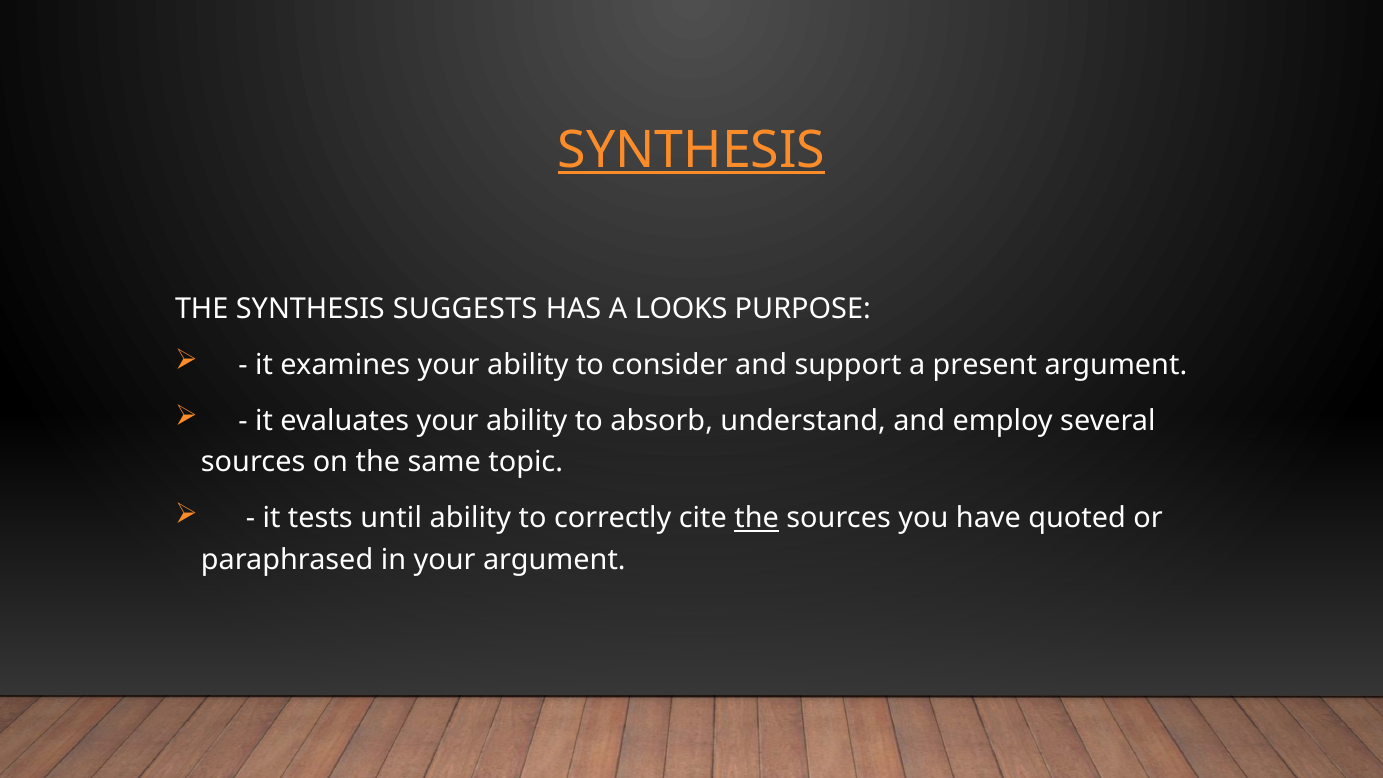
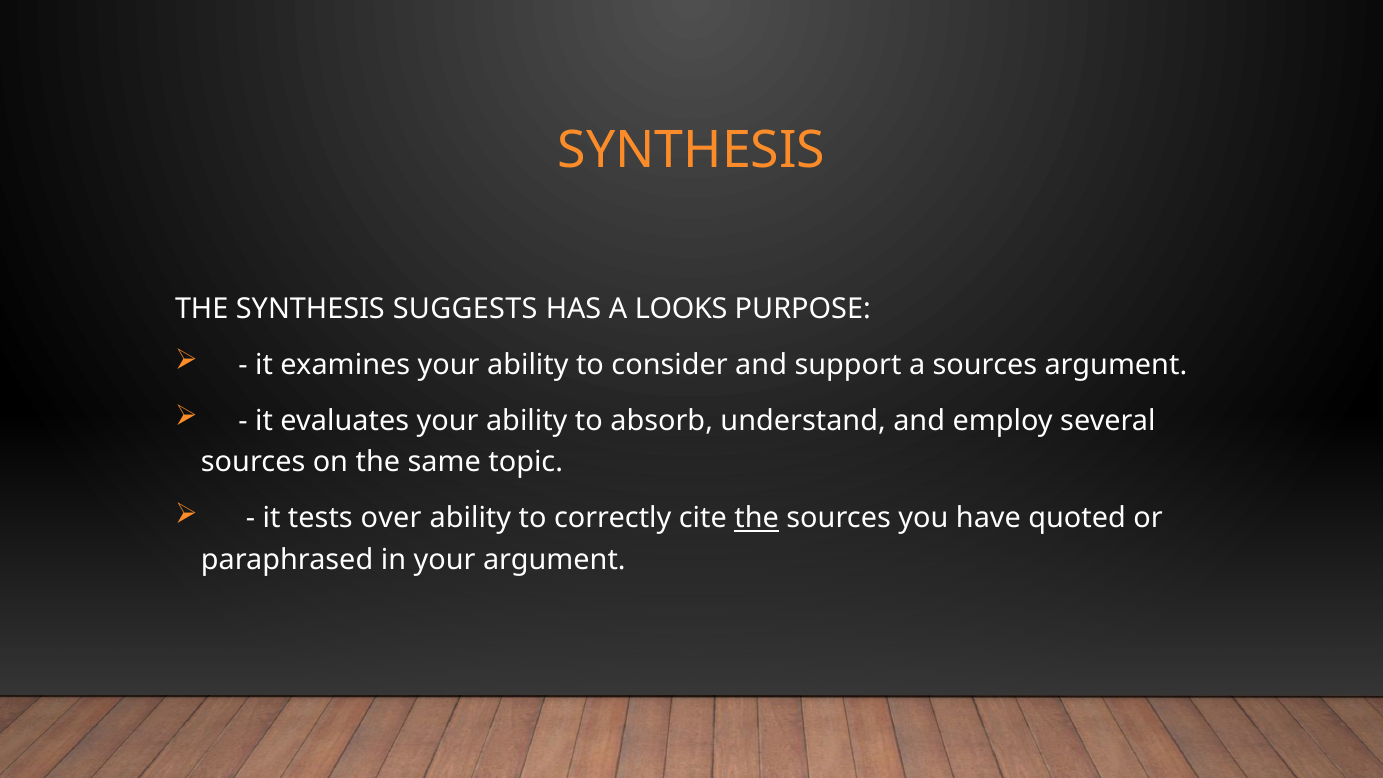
SYNTHESIS at (692, 150) underline: present -> none
a present: present -> sources
until: until -> over
